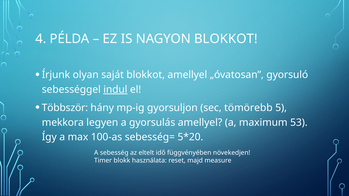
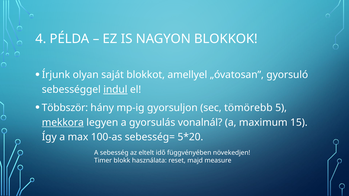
NAGYON BLOKKOT: BLOKKOT -> BLOKKOK
mekkora underline: none -> present
gyorsulás amellyel: amellyel -> vonalnál
53: 53 -> 15
